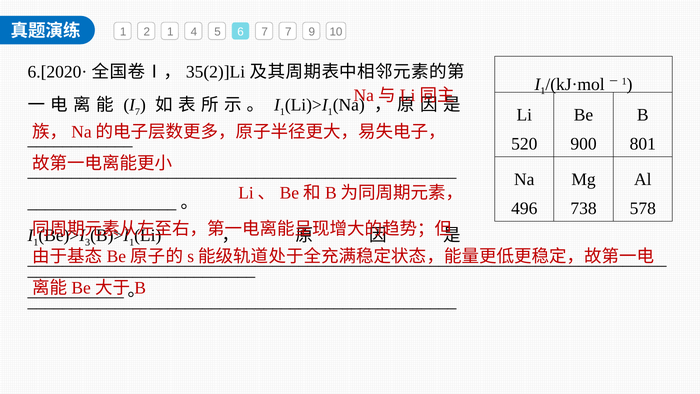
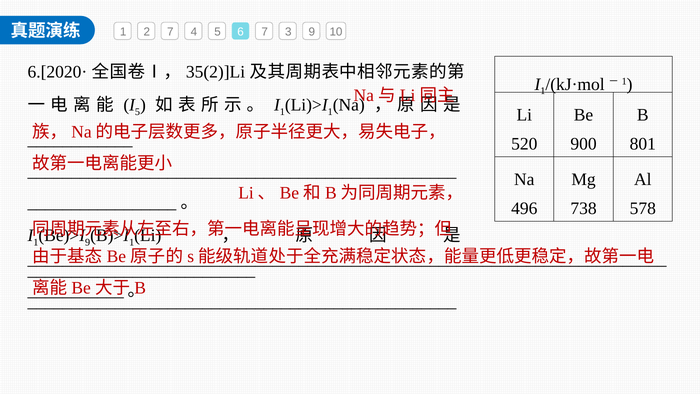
2 1: 1 -> 7
7 7: 7 -> 3
7 at (137, 112): 7 -> 5
3 at (88, 242): 3 -> 9
